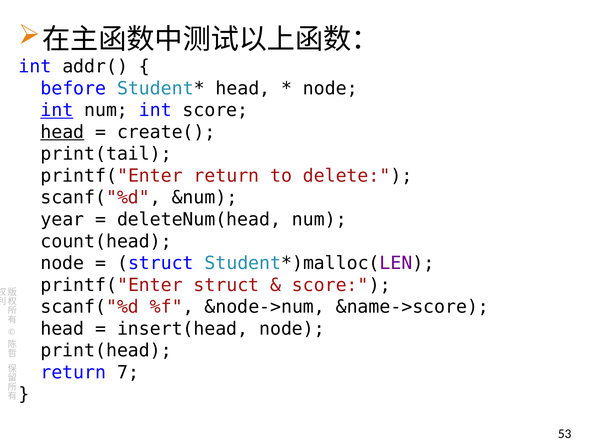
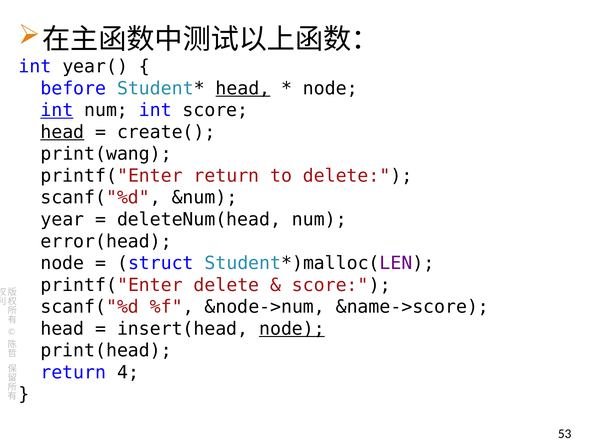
addr(: addr( -> year(
head at (243, 88) underline: none -> present
print(tail: print(tail -> print(wang
count(head: count(head -> error(head
printf("Enter struct: struct -> delete
node at (292, 329) underline: none -> present
7: 7 -> 4
